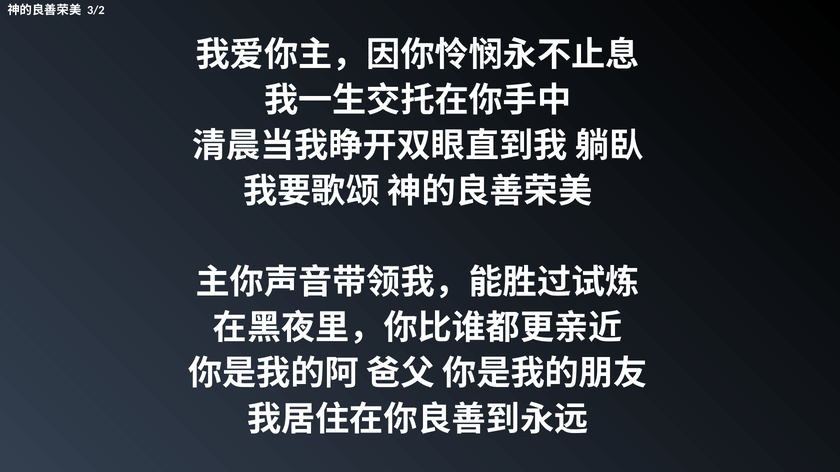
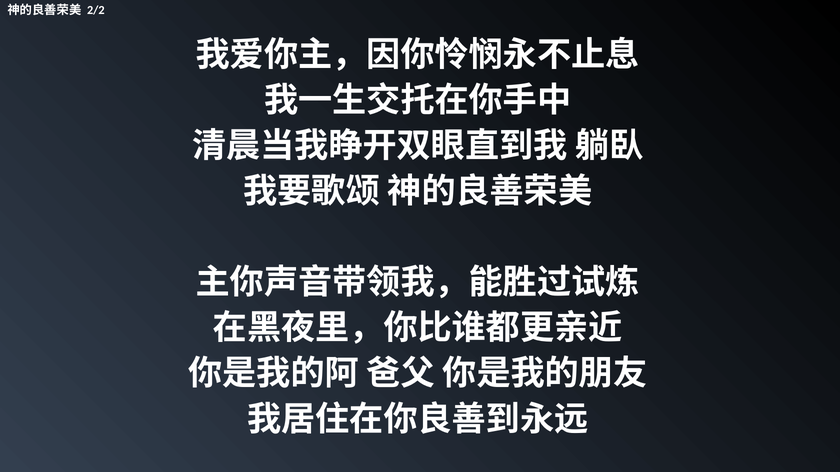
3/2: 3/2 -> 2/2
